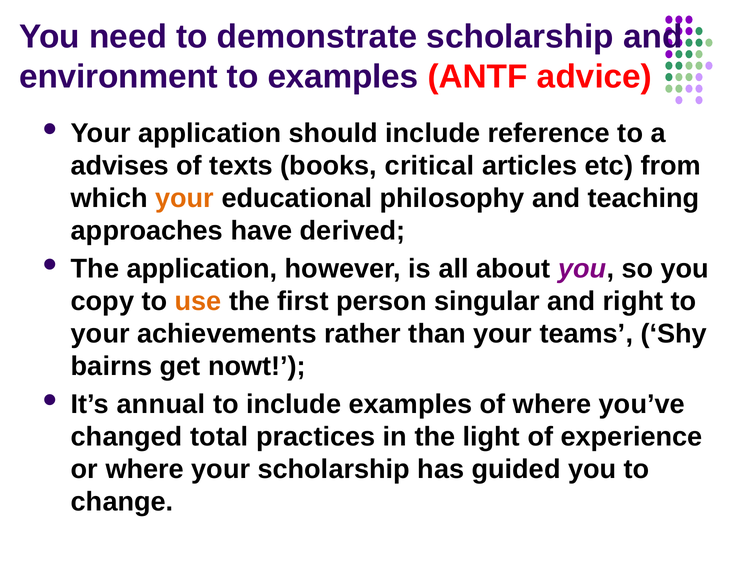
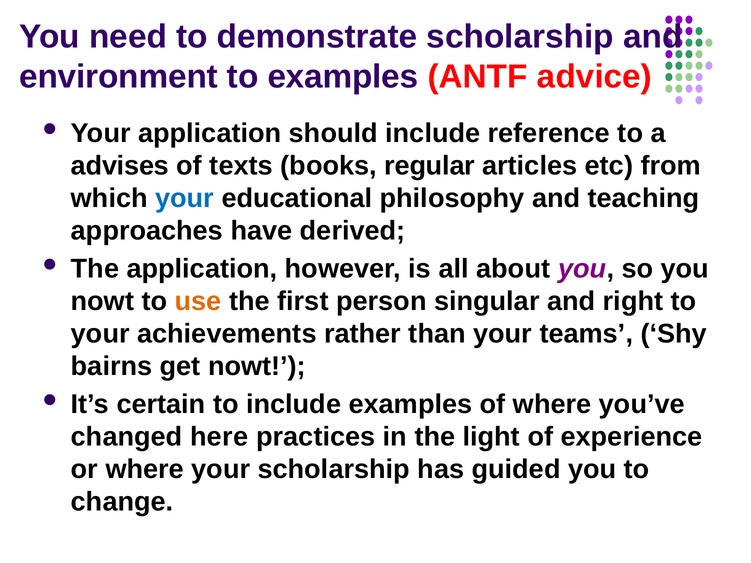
critical: critical -> regular
your at (185, 198) colour: orange -> blue
copy at (102, 301): copy -> nowt
annual: annual -> certain
total: total -> here
